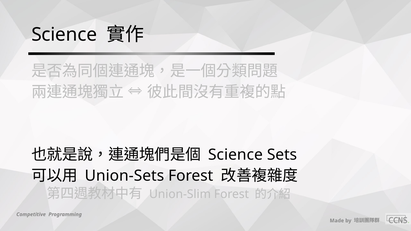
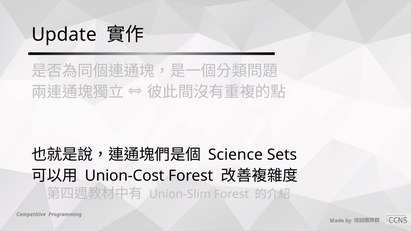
Science at (64, 35): Science -> Update
Union-Sets: Union-Sets -> Union-Cost
